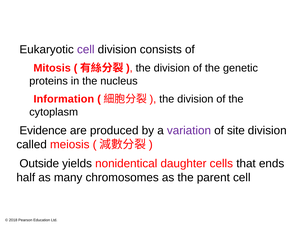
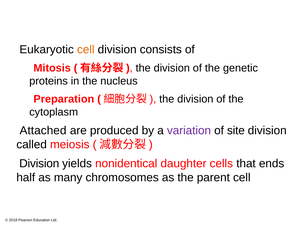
cell at (86, 50) colour: purple -> orange
Information: Information -> Preparation
Evidence: Evidence -> Attached
Outside at (39, 164): Outside -> Division
